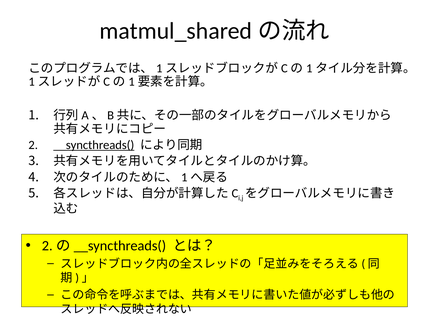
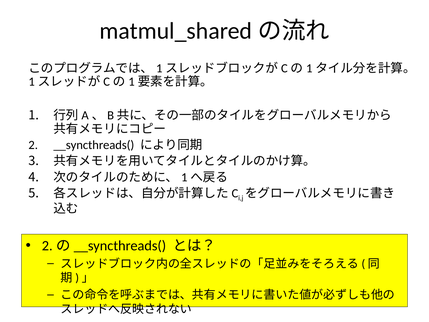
__syncthreads( underline: present -> none
